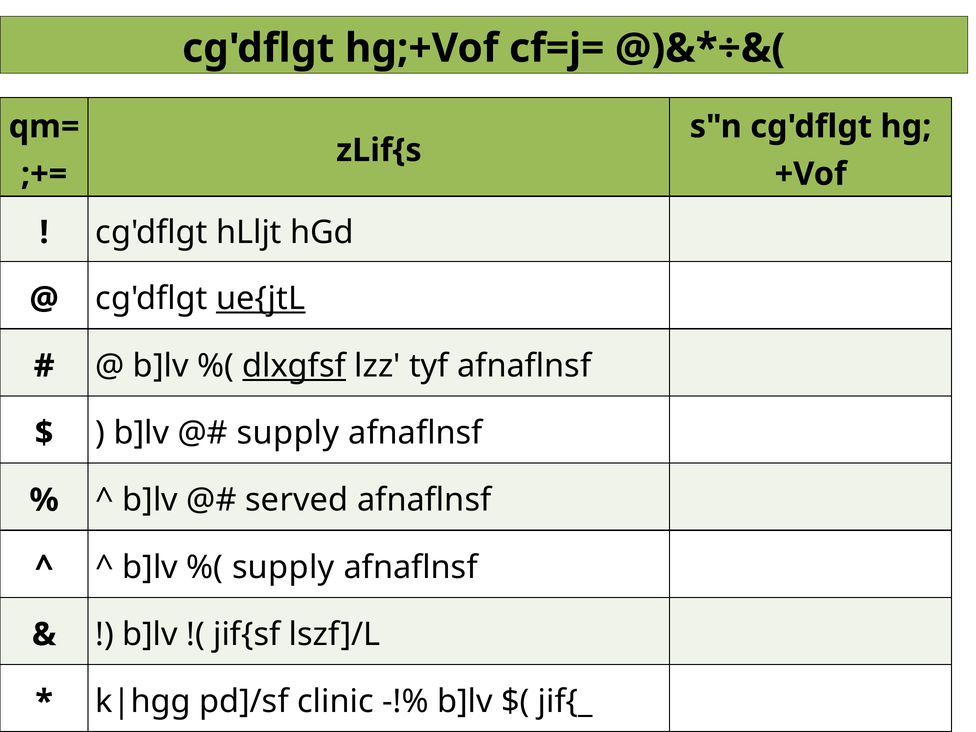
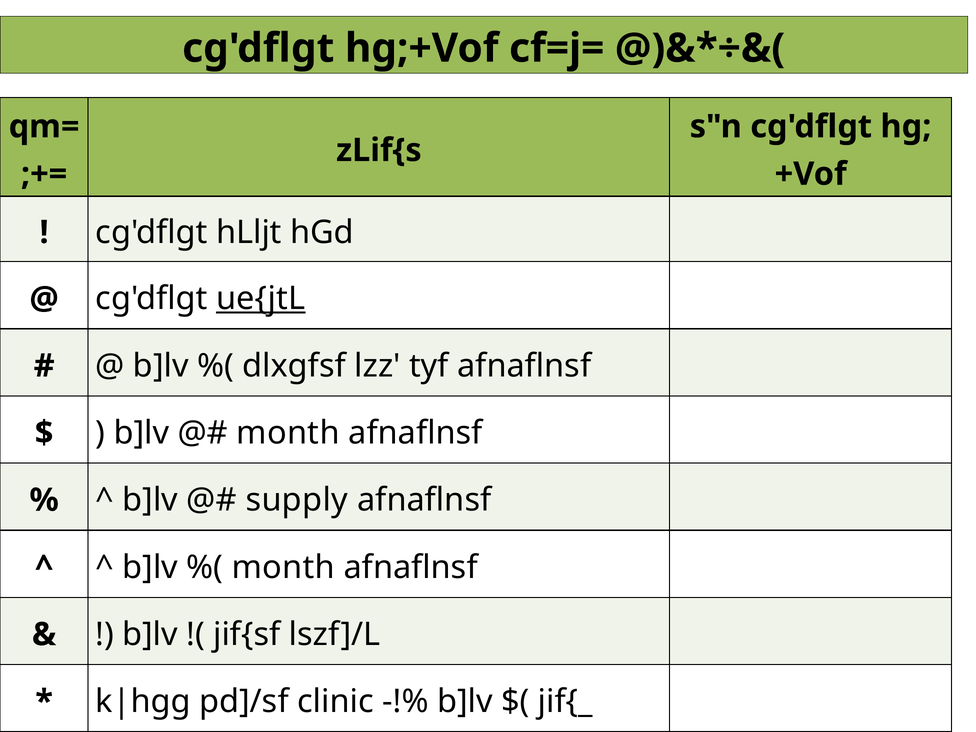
dlxgfsf underline: present -> none
supply at (288, 433): supply -> month
served: served -> supply
supply at (283, 567): supply -> month
